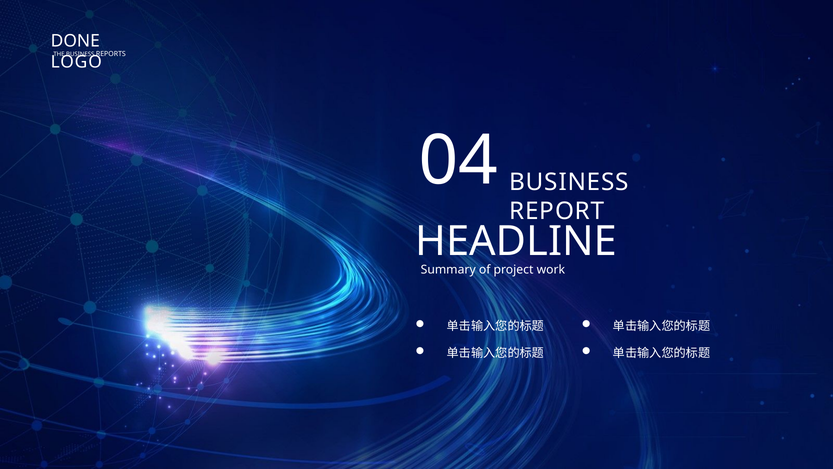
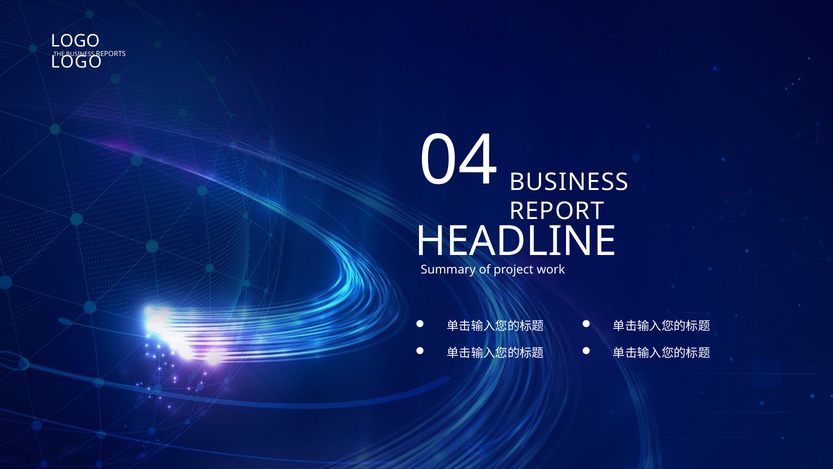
DONE at (75, 41): DONE -> LOGO
